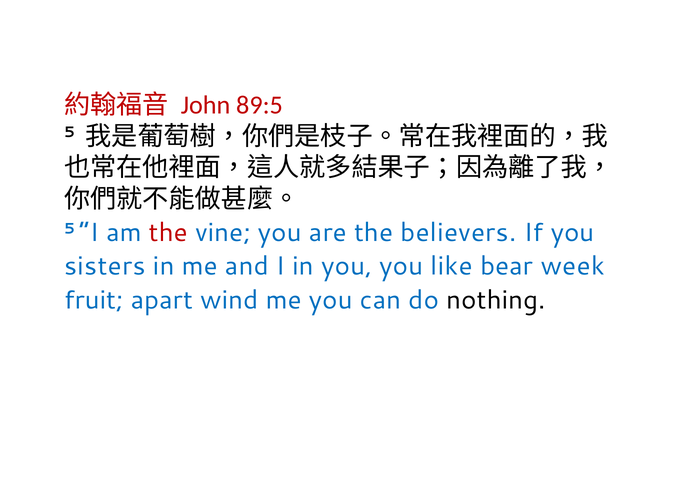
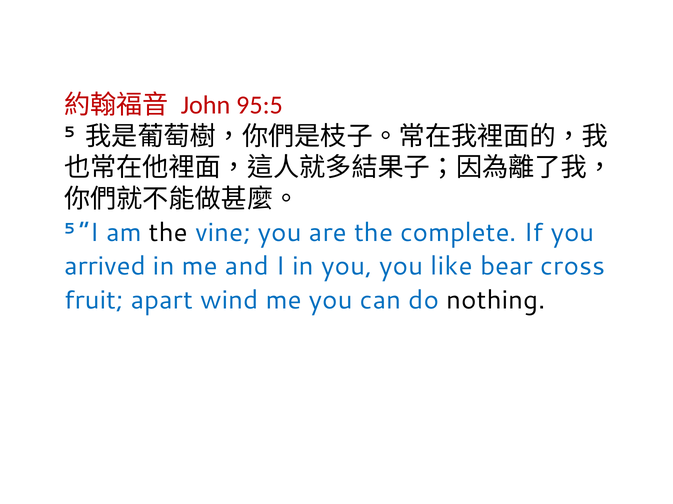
89:5: 89:5 -> 95:5
the at (168, 233) colour: red -> black
believers: believers -> complete
sisters: sisters -> arrived
week: week -> cross
